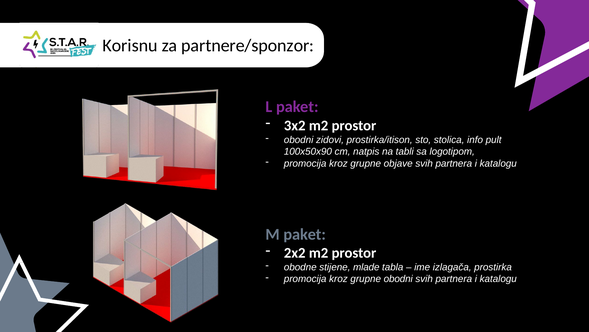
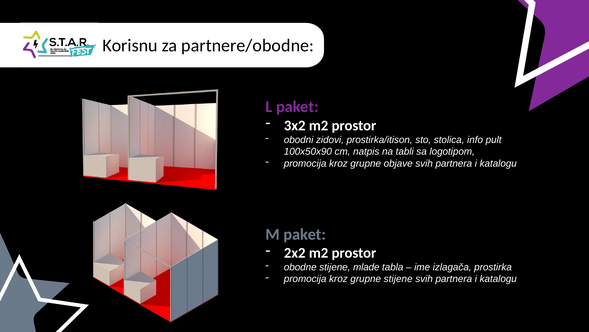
partnere/sponzor: partnere/sponzor -> partnere/obodne
grupne obodni: obodni -> stijene
